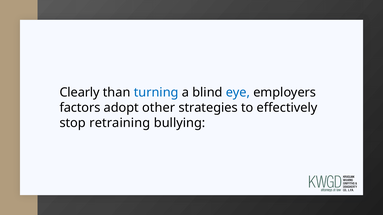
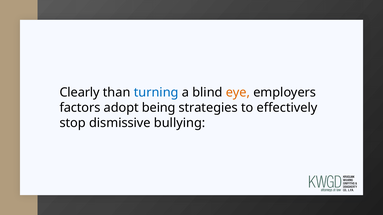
eye colour: blue -> orange
other: other -> being
retraining: retraining -> dismissive
